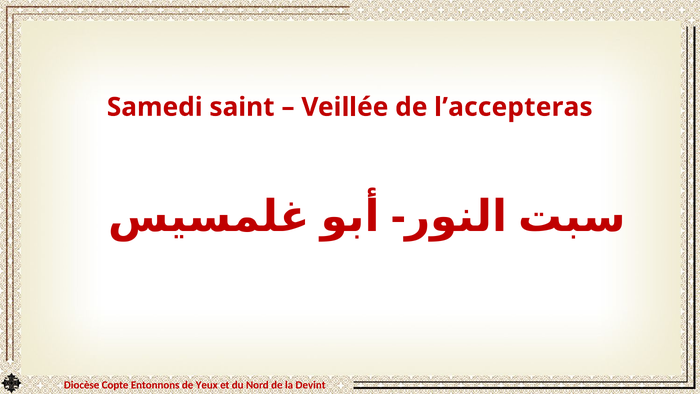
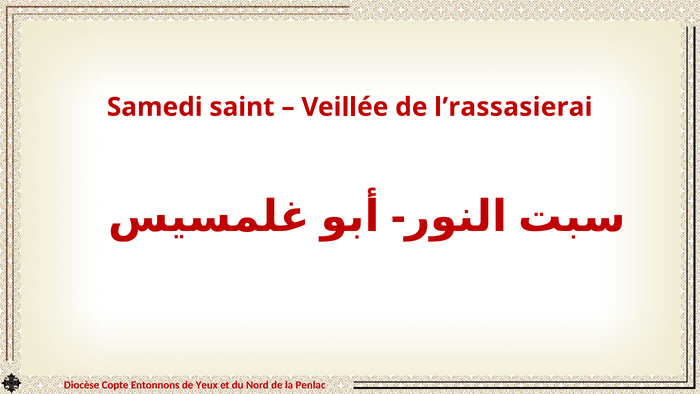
l’accepteras: l’accepteras -> l’rassasierai
Devint: Devint -> Penlac
